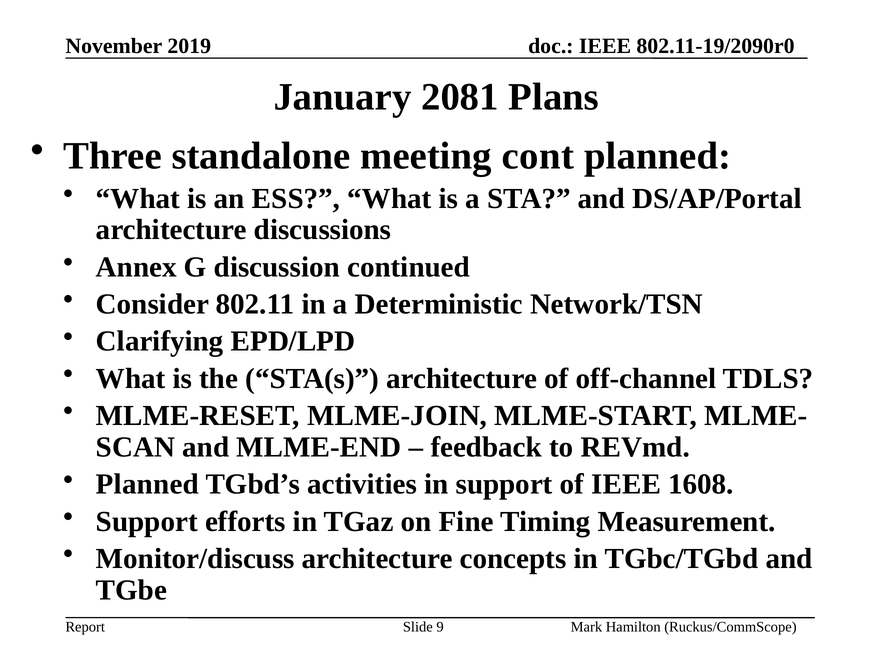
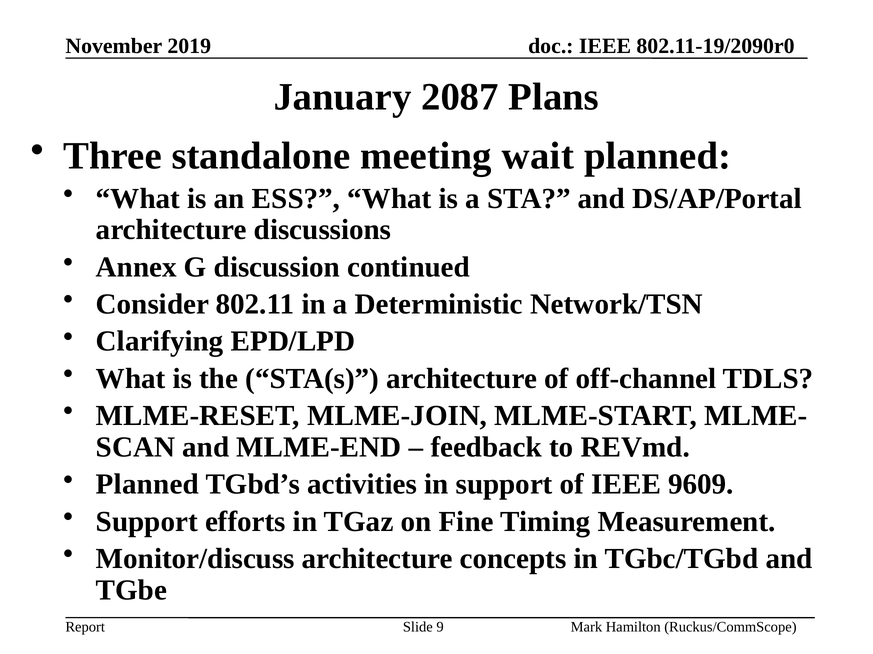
2081: 2081 -> 2087
cont: cont -> wait
1608: 1608 -> 9609
